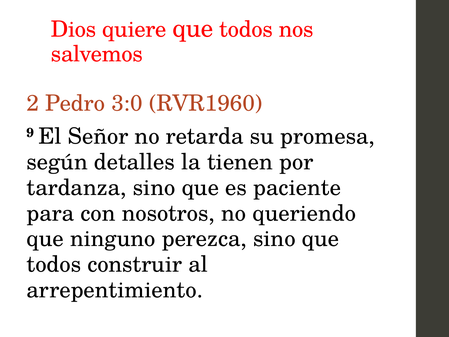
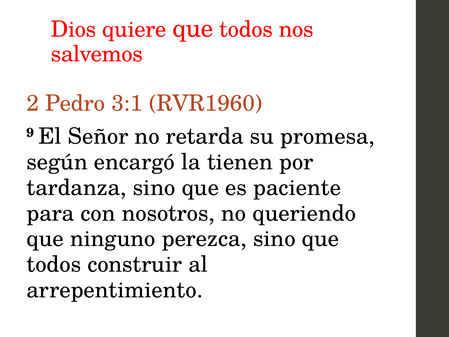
3:0: 3:0 -> 3:1
detalles: detalles -> encargó
